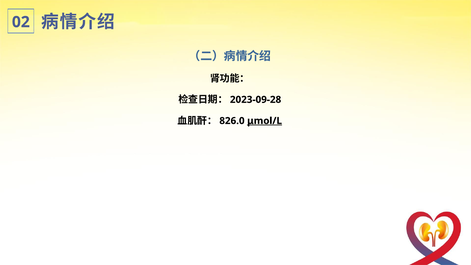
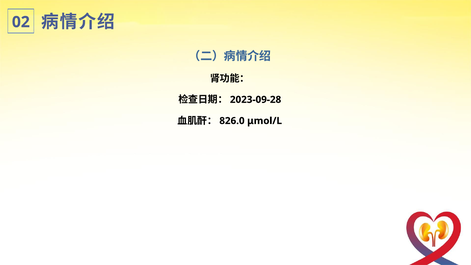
μmol/L underline: present -> none
